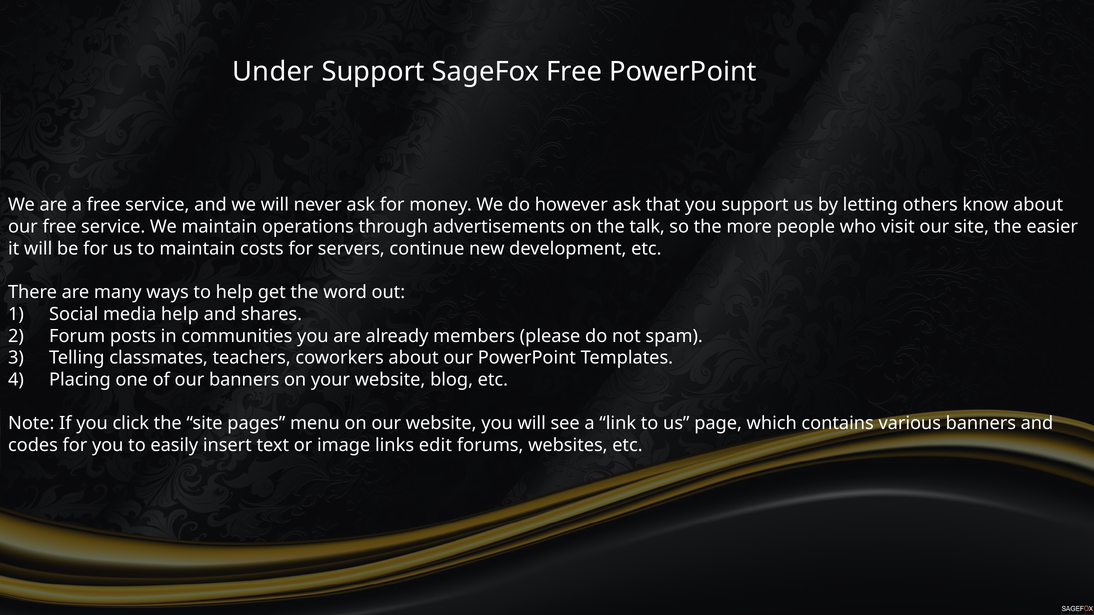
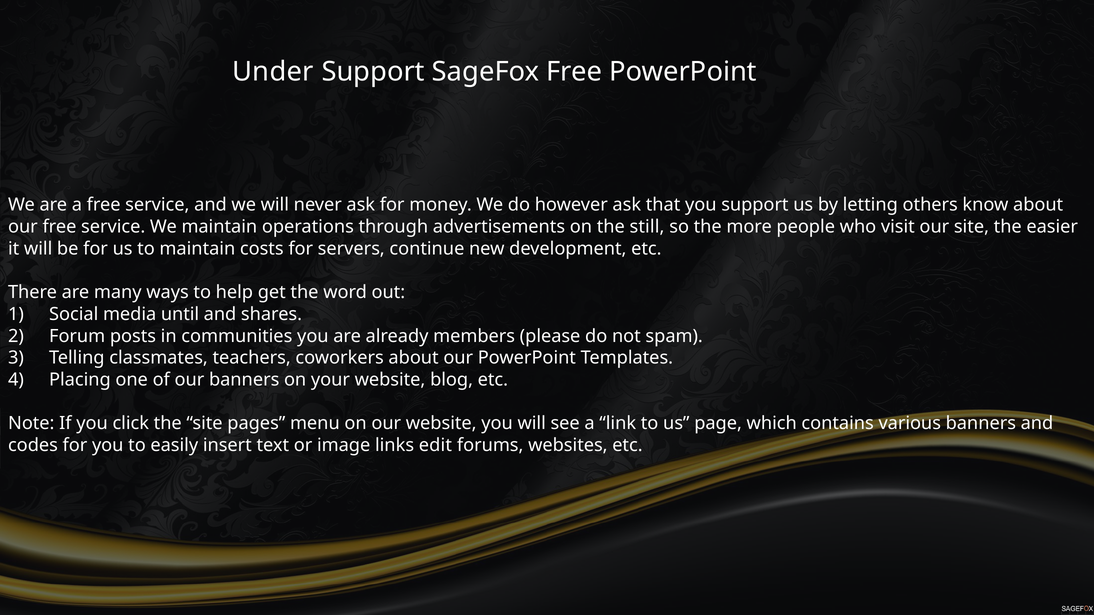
talk: talk -> still
media help: help -> until
